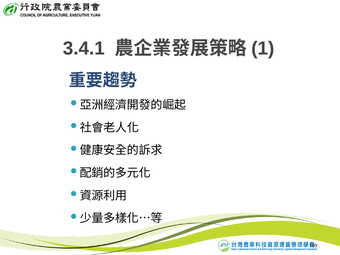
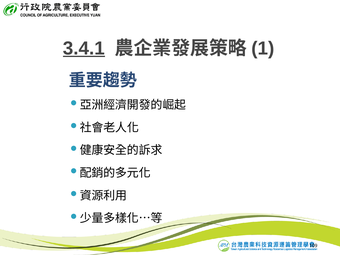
3.4.1 underline: none -> present
